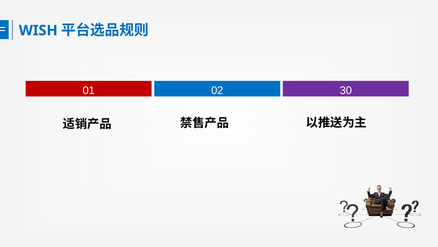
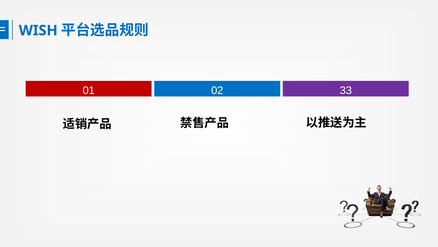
30: 30 -> 33
